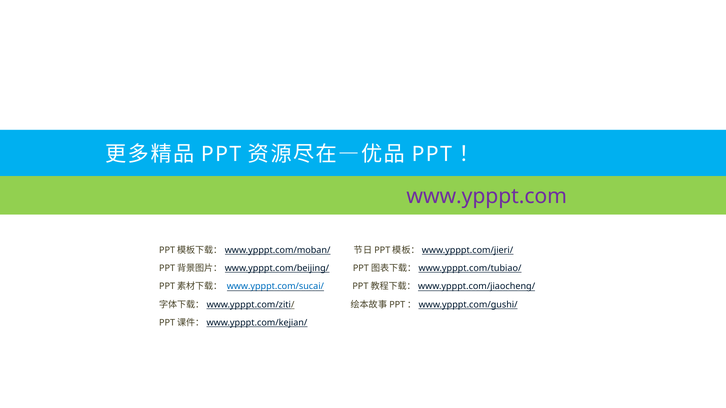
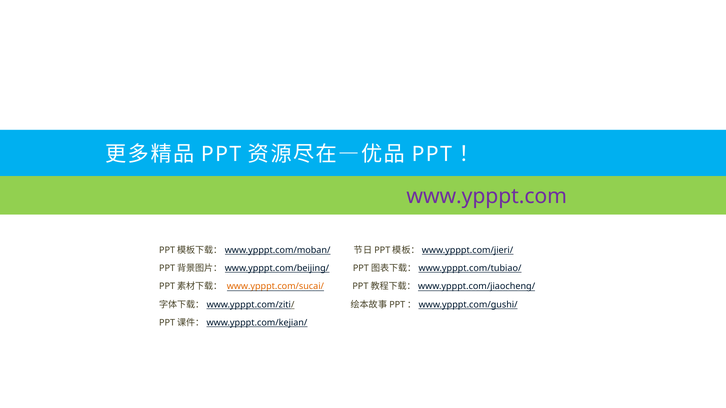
www.ypppt.com/sucai/ colour: blue -> orange
